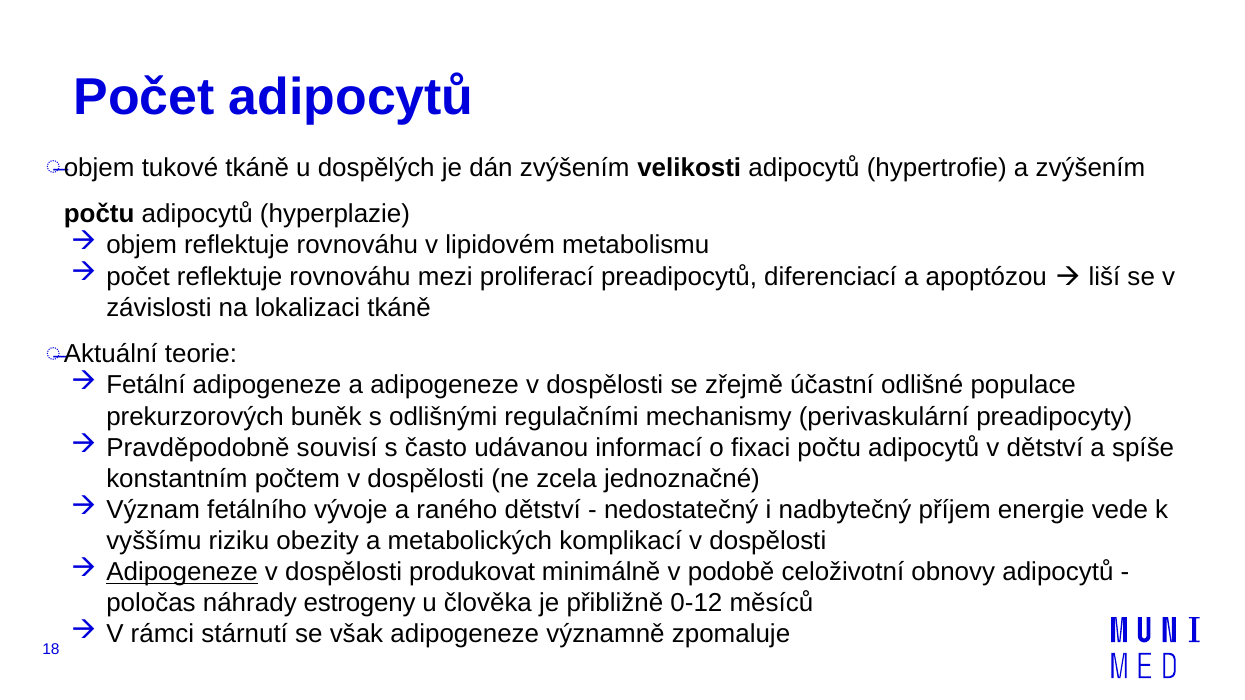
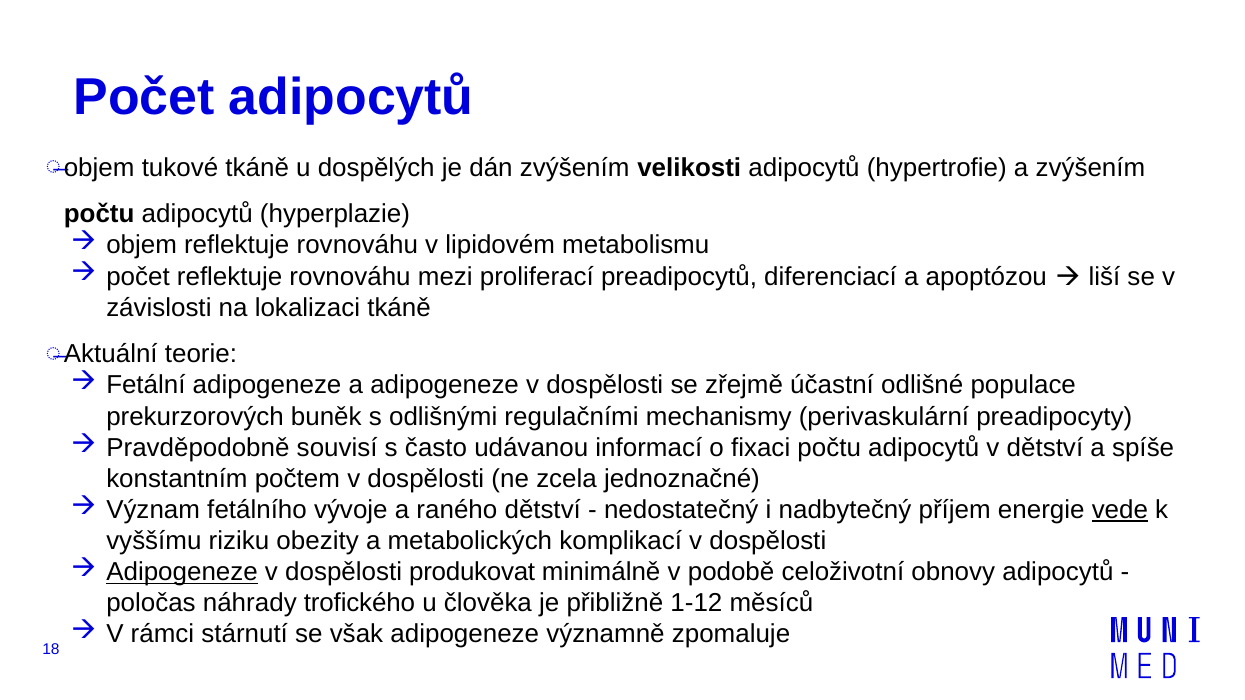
vede underline: none -> present
estrogeny: estrogeny -> trofického
0-12: 0-12 -> 1-12
